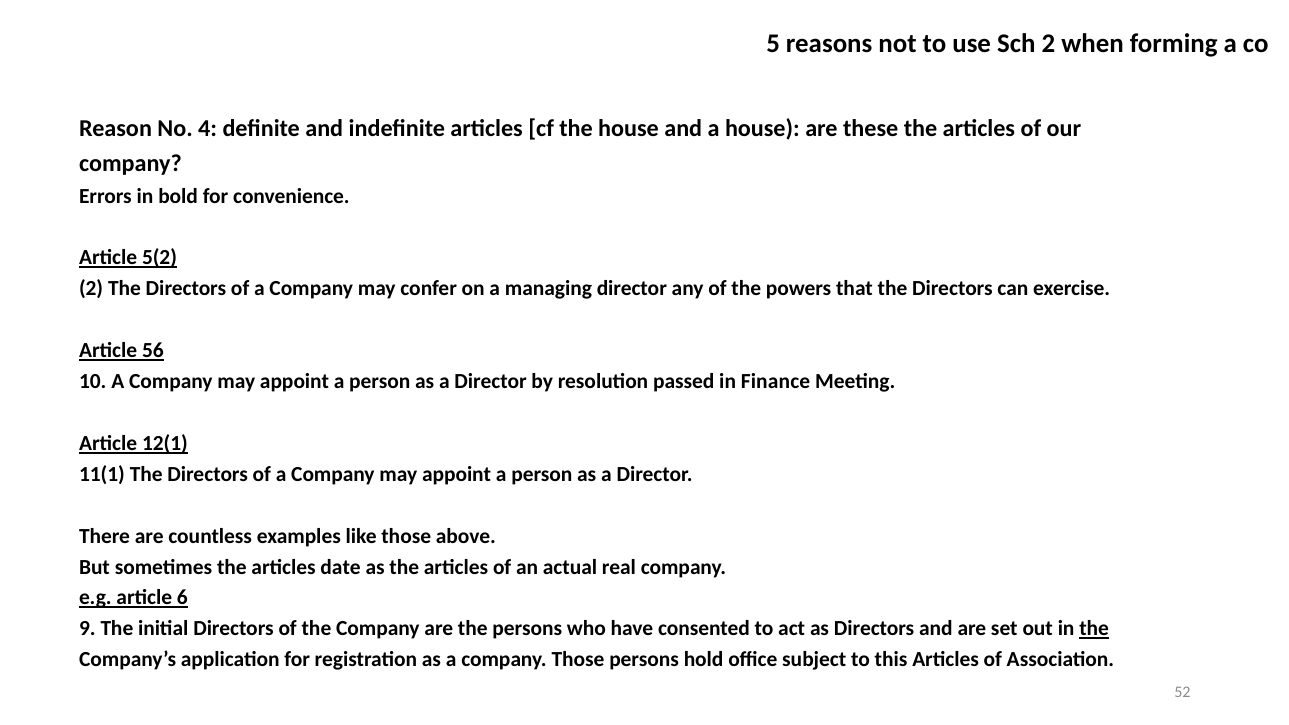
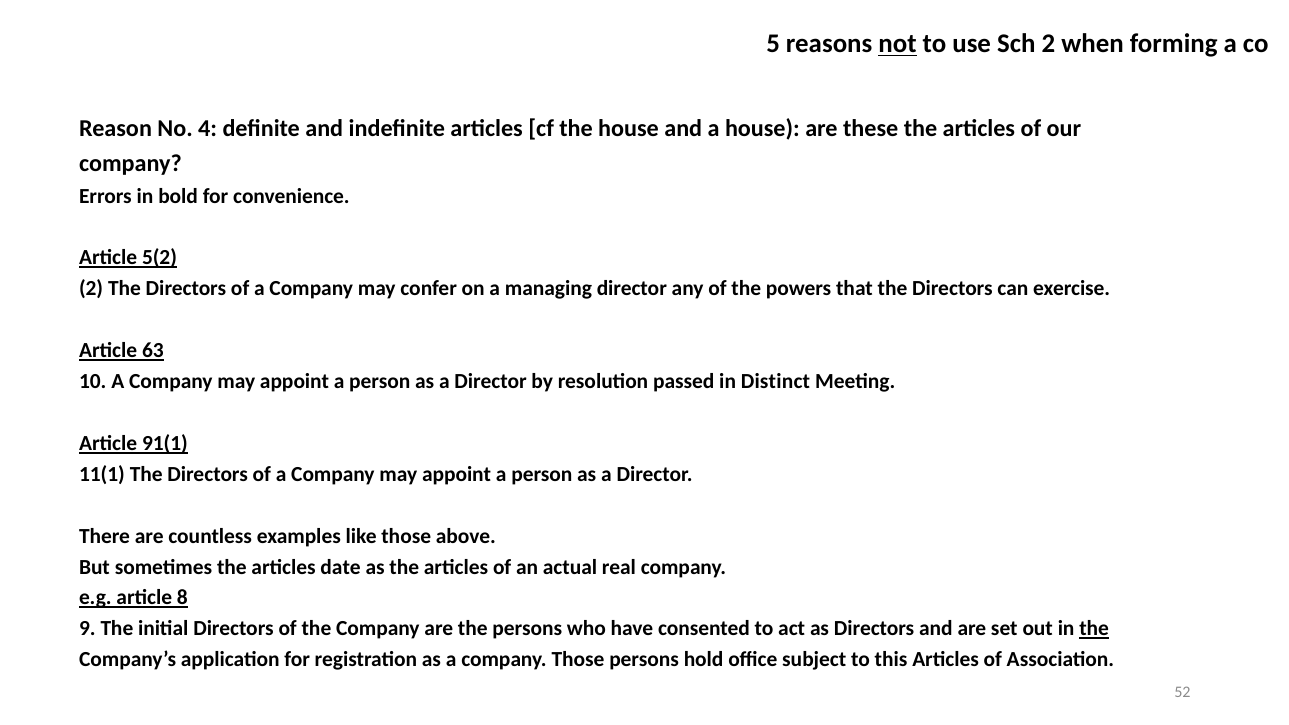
not underline: none -> present
56: 56 -> 63
Finance: Finance -> Distinct
12(1: 12(1 -> 91(1
6: 6 -> 8
